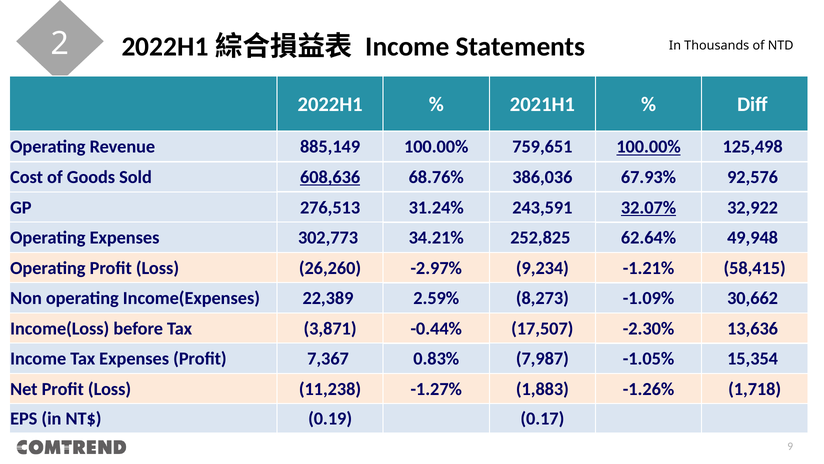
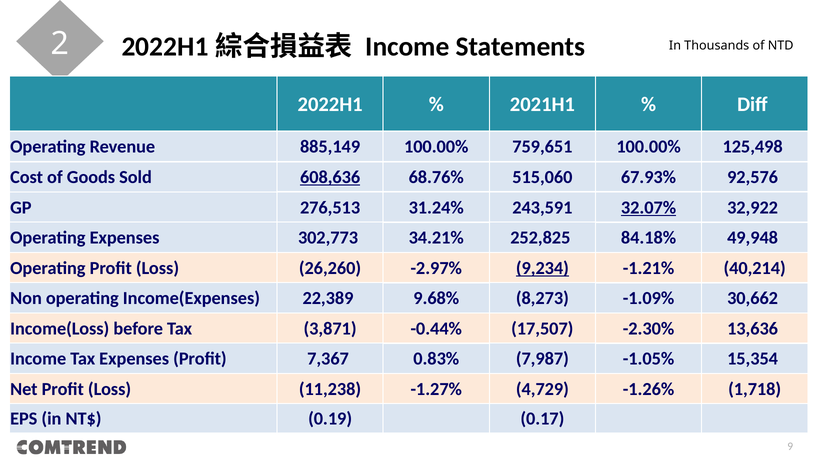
100.00% at (649, 147) underline: present -> none
386,036: 386,036 -> 515,060
62.64%: 62.64% -> 84.18%
9,234 underline: none -> present
58,415: 58,415 -> 40,214
2.59%: 2.59% -> 9.68%
1,883: 1,883 -> 4,729
